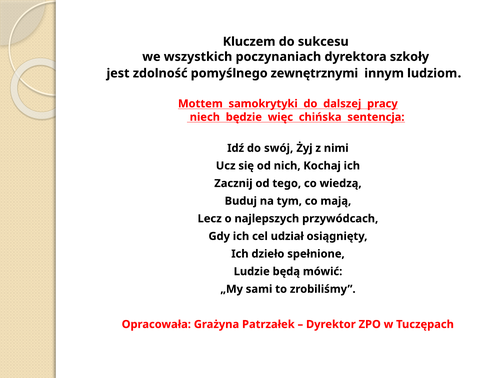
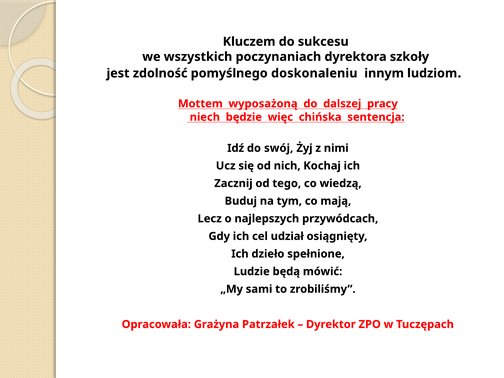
zewnętrznymi: zewnętrznymi -> doskonaleniu
samokrytyki: samokrytyki -> wyposażoną
